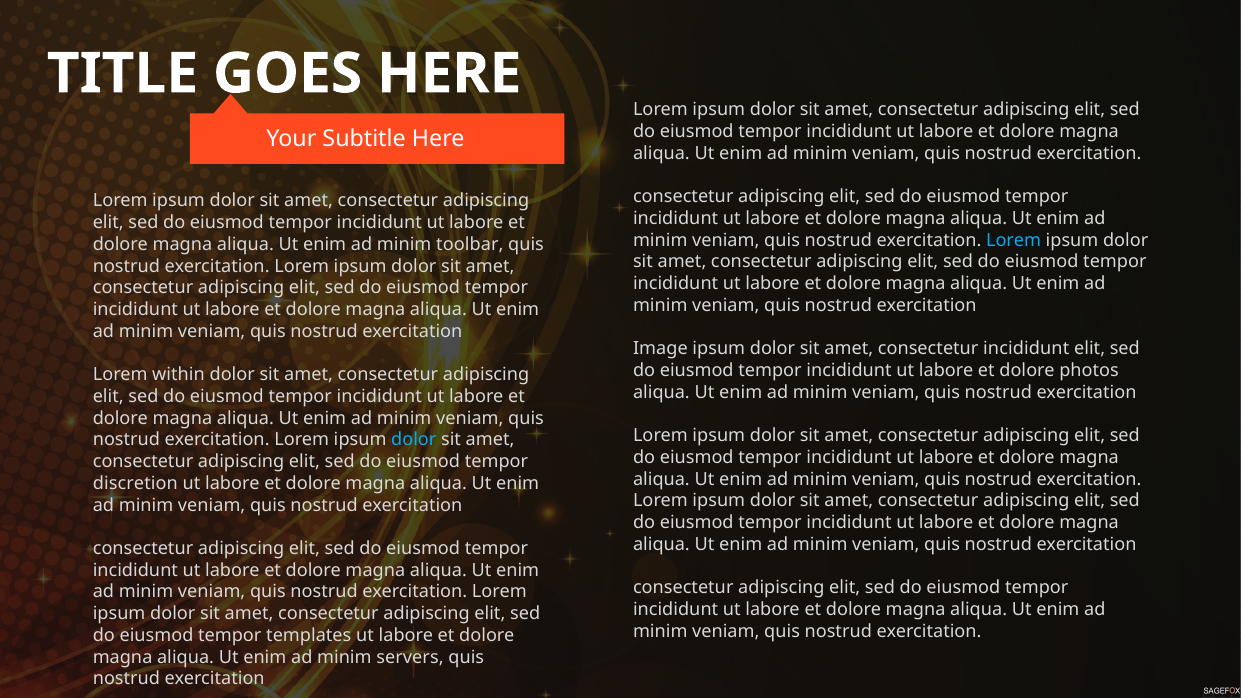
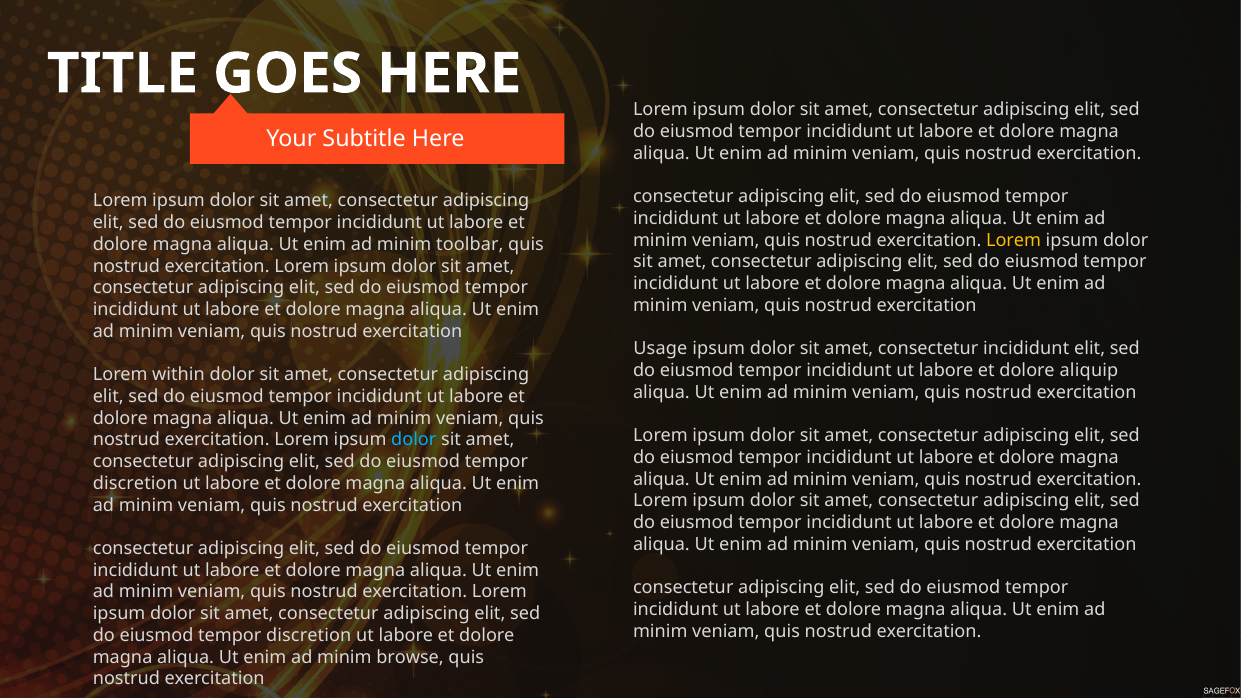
Lorem at (1014, 240) colour: light blue -> yellow
Image: Image -> Usage
photos: photos -> aliquip
templates at (309, 636): templates -> discretion
servers: servers -> browse
